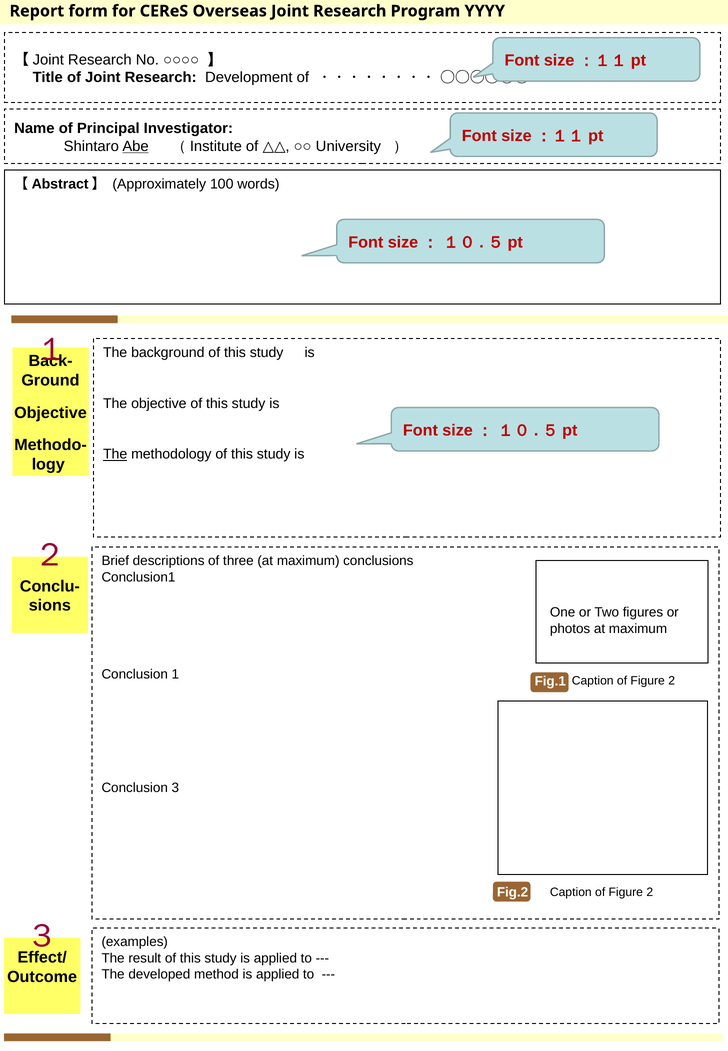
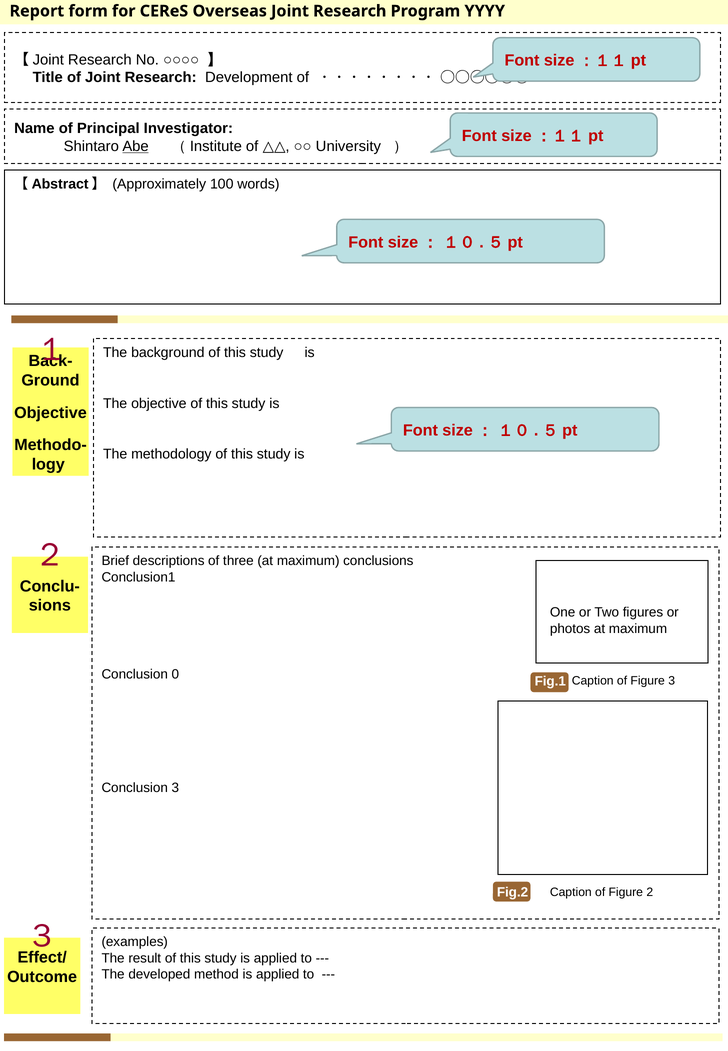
The at (115, 455) underline: present -> none
1: 1 -> 0
2 at (672, 681): 2 -> 3
